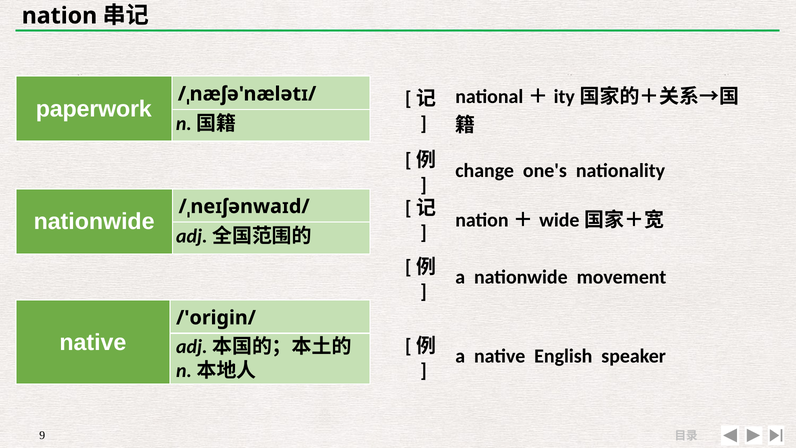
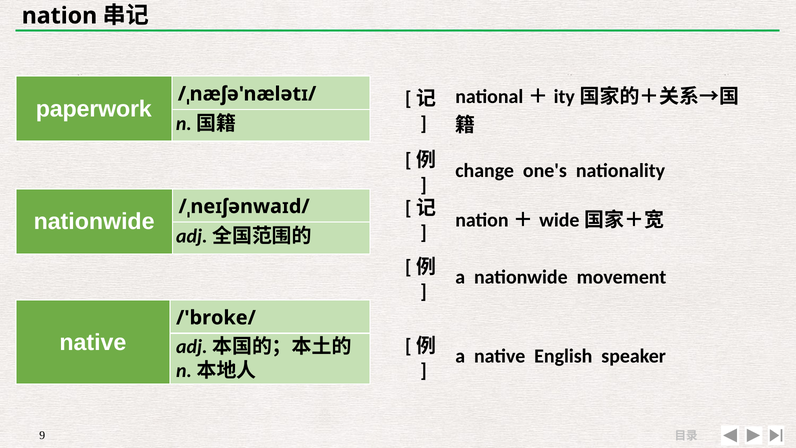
/'origin/: /'origin/ -> /'broke/
